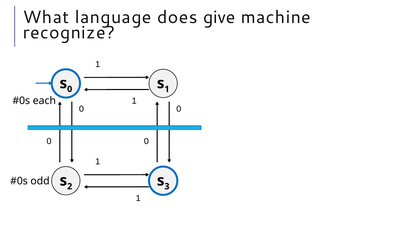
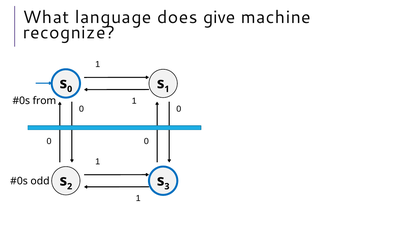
each: each -> from
